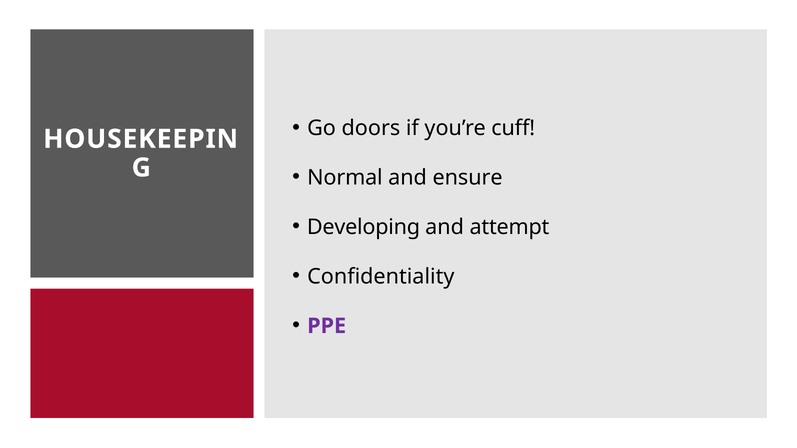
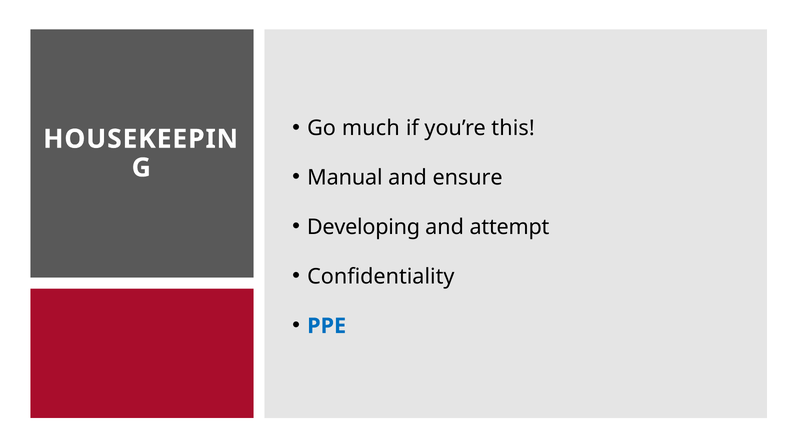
doors: doors -> much
cuff: cuff -> this
Normal: Normal -> Manual
PPE colour: purple -> blue
